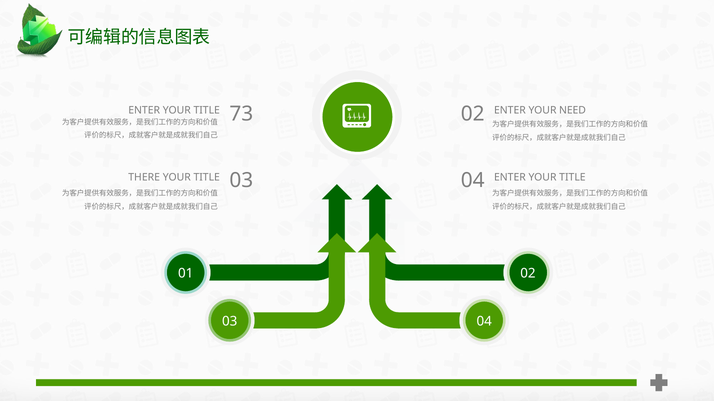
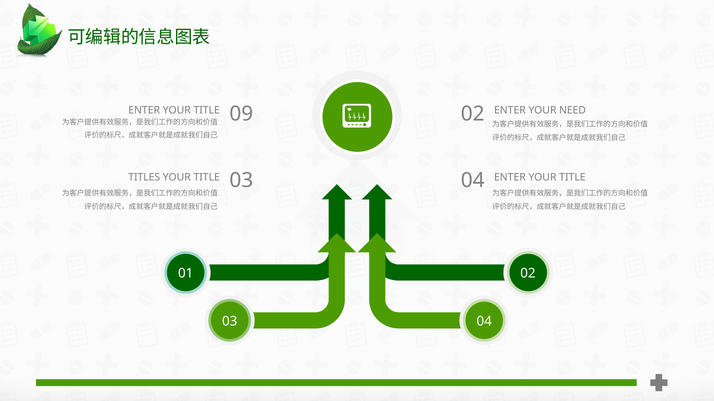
73: 73 -> 09
THERE: THERE -> TITLES
